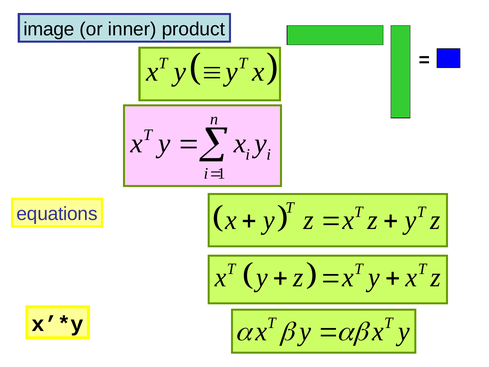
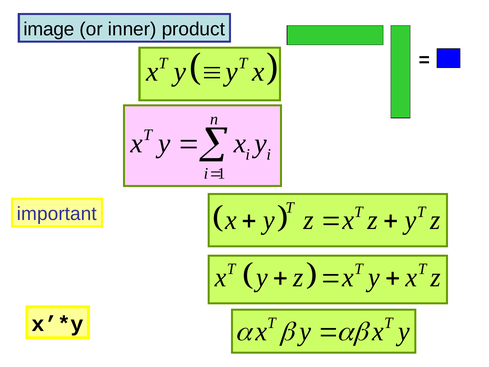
equations: equations -> important
